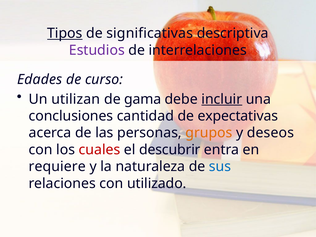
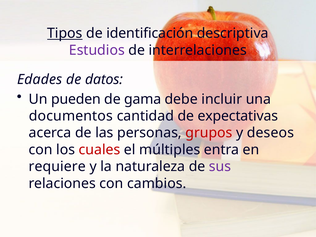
significativas: significativas -> identificación
curso: curso -> datos
utilizan: utilizan -> pueden
incluir underline: present -> none
conclusiones: conclusiones -> documentos
grupos colour: orange -> red
descubrir: descubrir -> múltiples
sus colour: blue -> purple
utilizado: utilizado -> cambios
